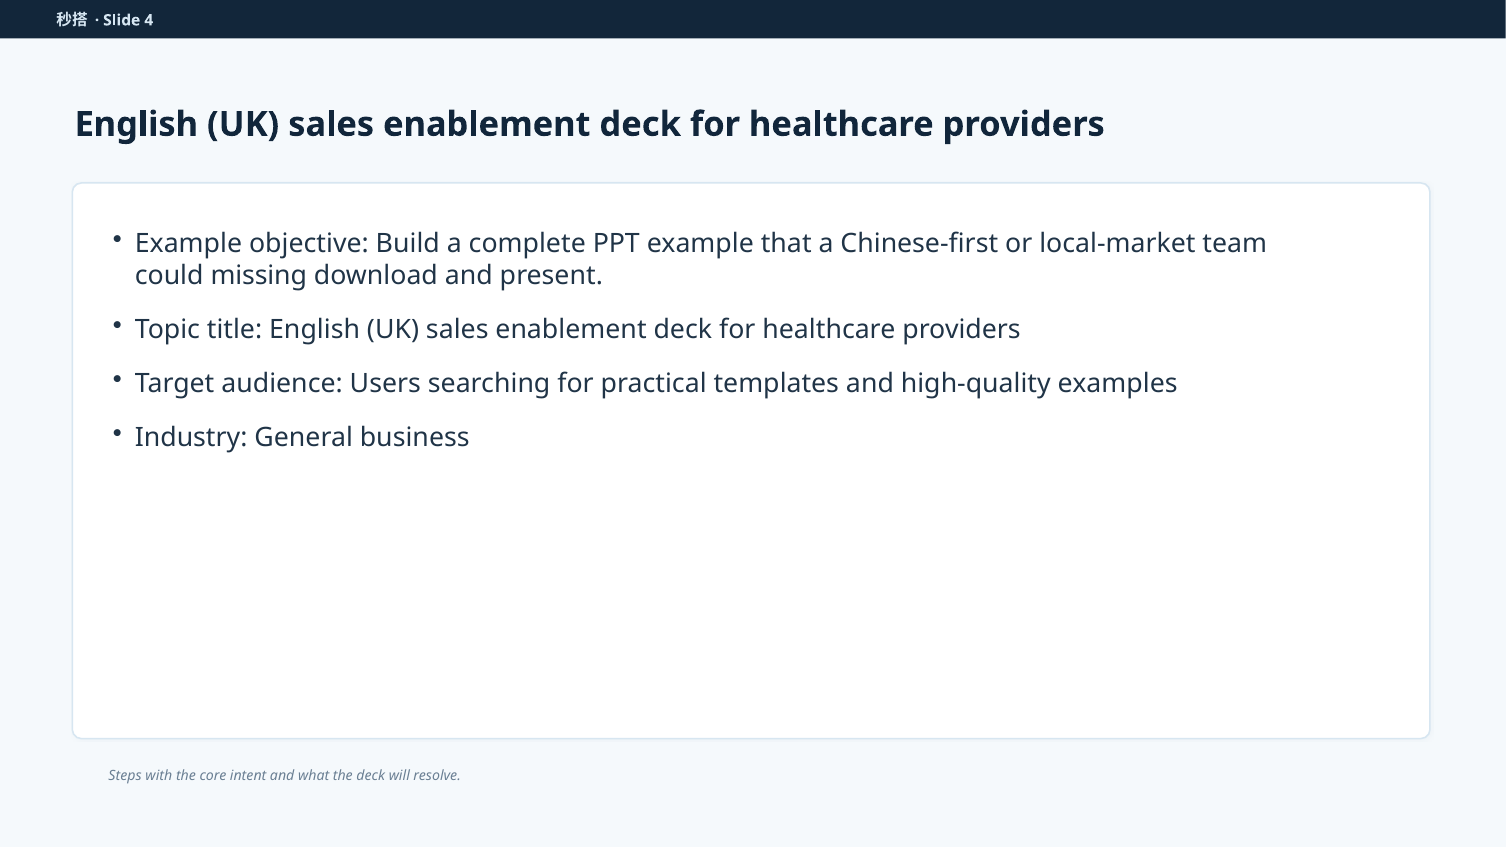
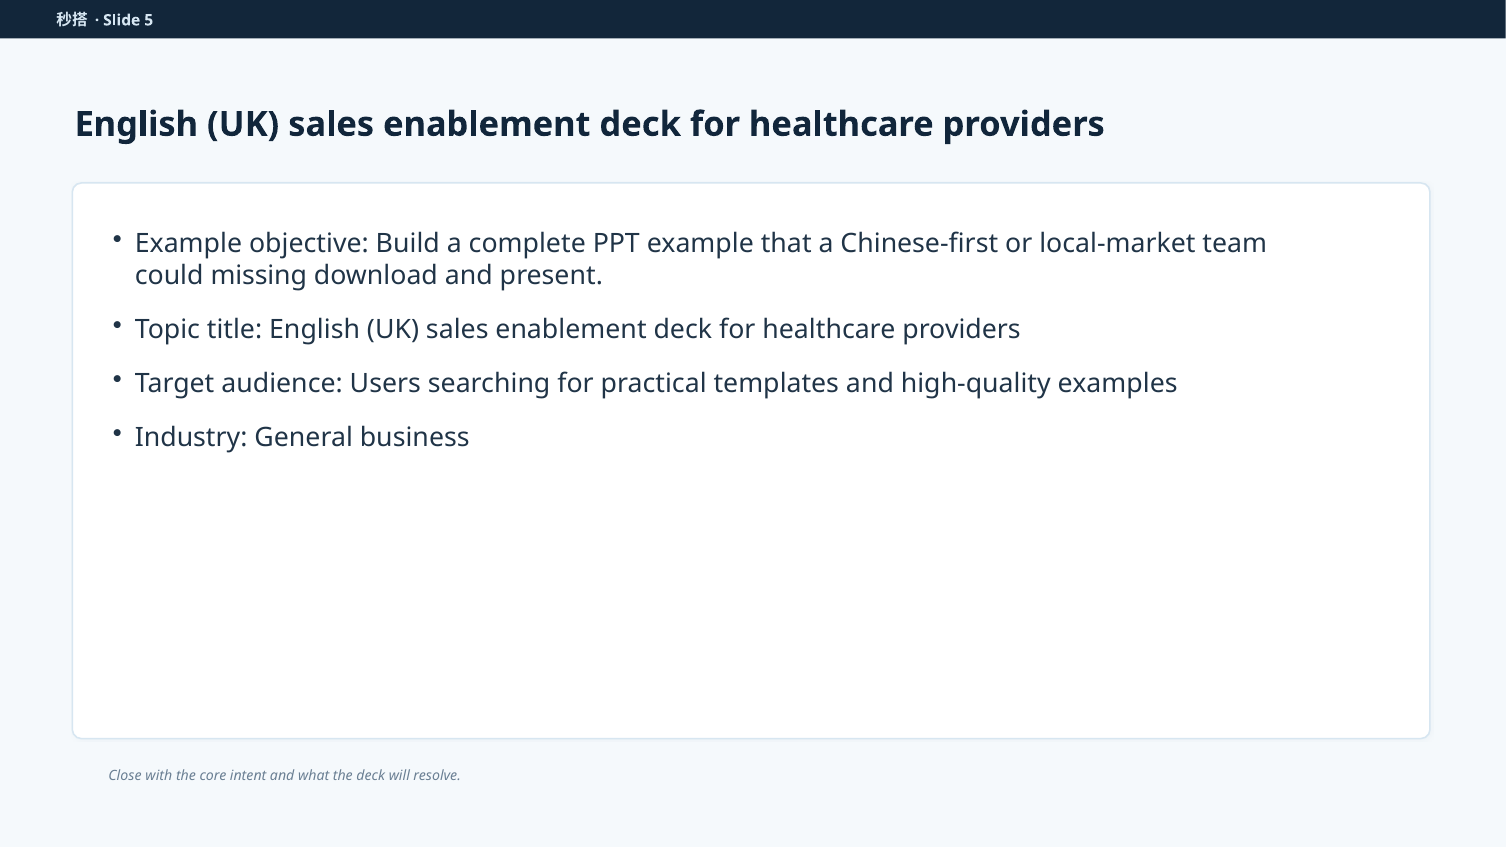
4: 4 -> 5
Steps: Steps -> Close
